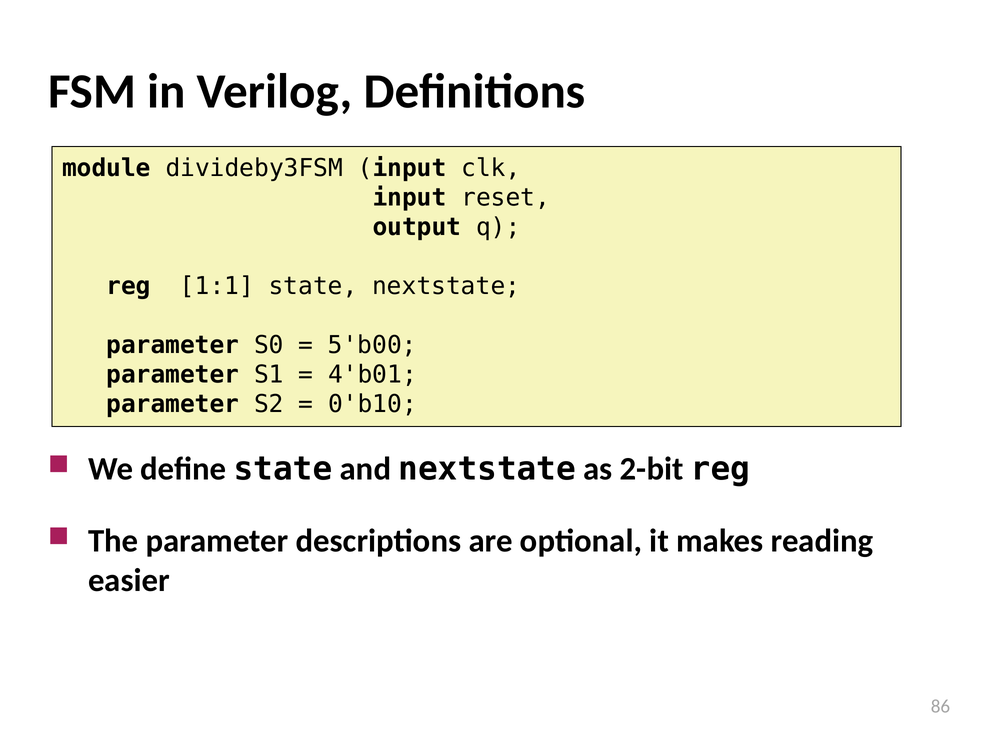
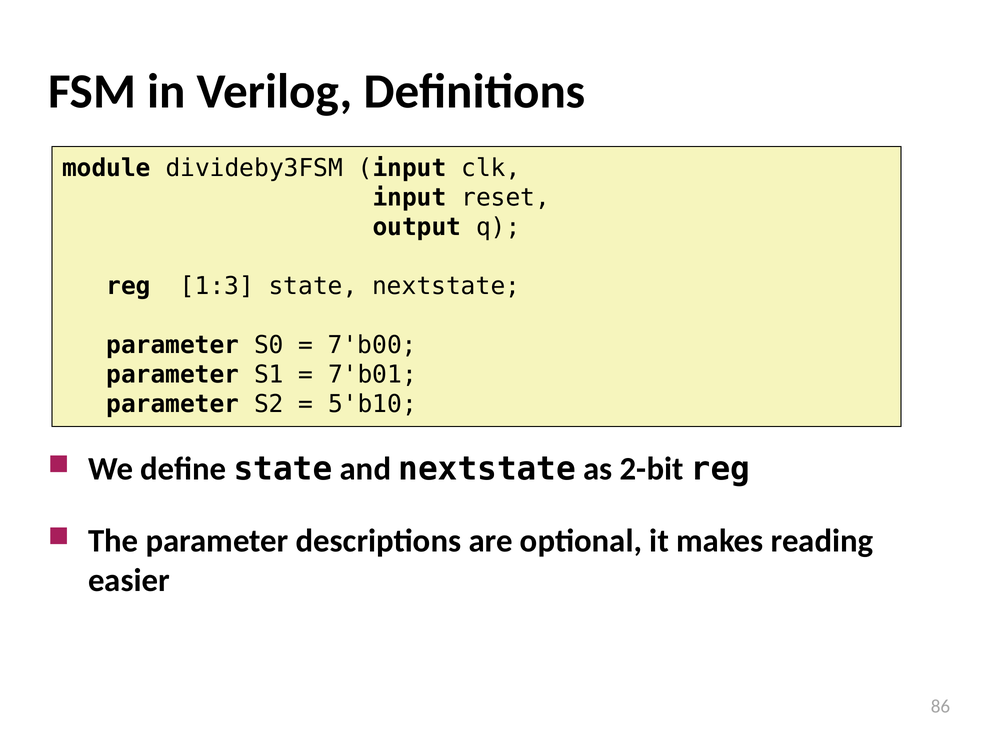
1:1: 1:1 -> 1:3
5'b00: 5'b00 -> 7'b00
4'b01: 4'b01 -> 7'b01
0'b10: 0'b10 -> 5'b10
